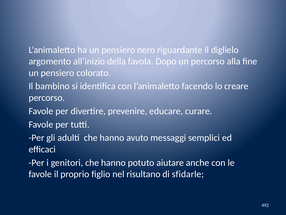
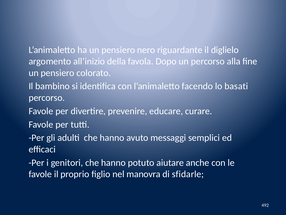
creare: creare -> basati
risultano: risultano -> manovra
